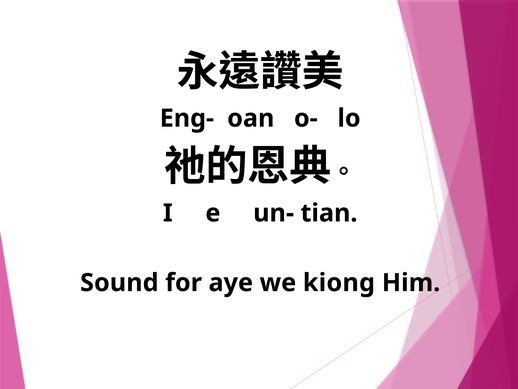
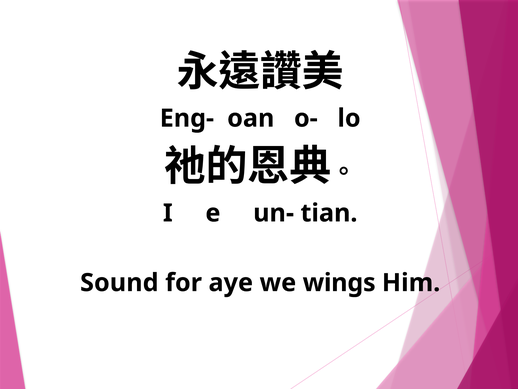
kiong: kiong -> wings
